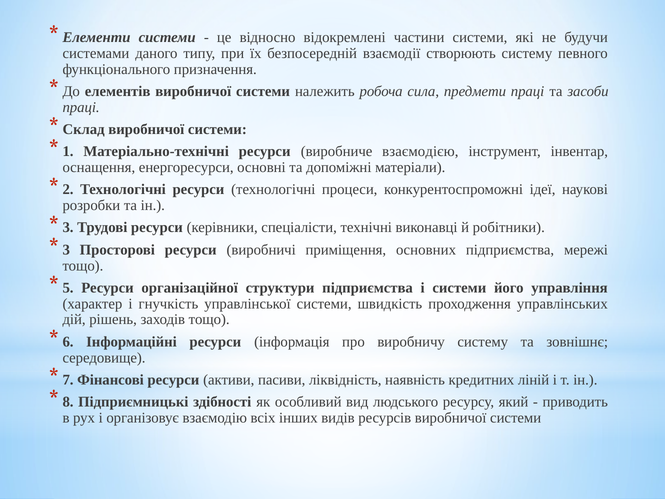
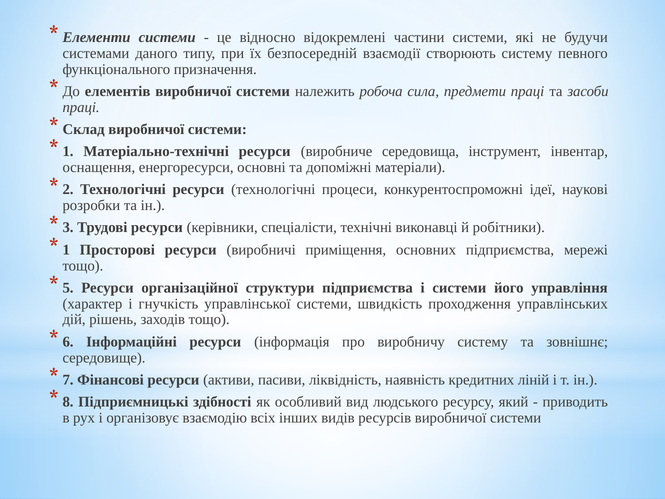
взаємодією: взаємодією -> середовища
3 at (66, 250): 3 -> 1
